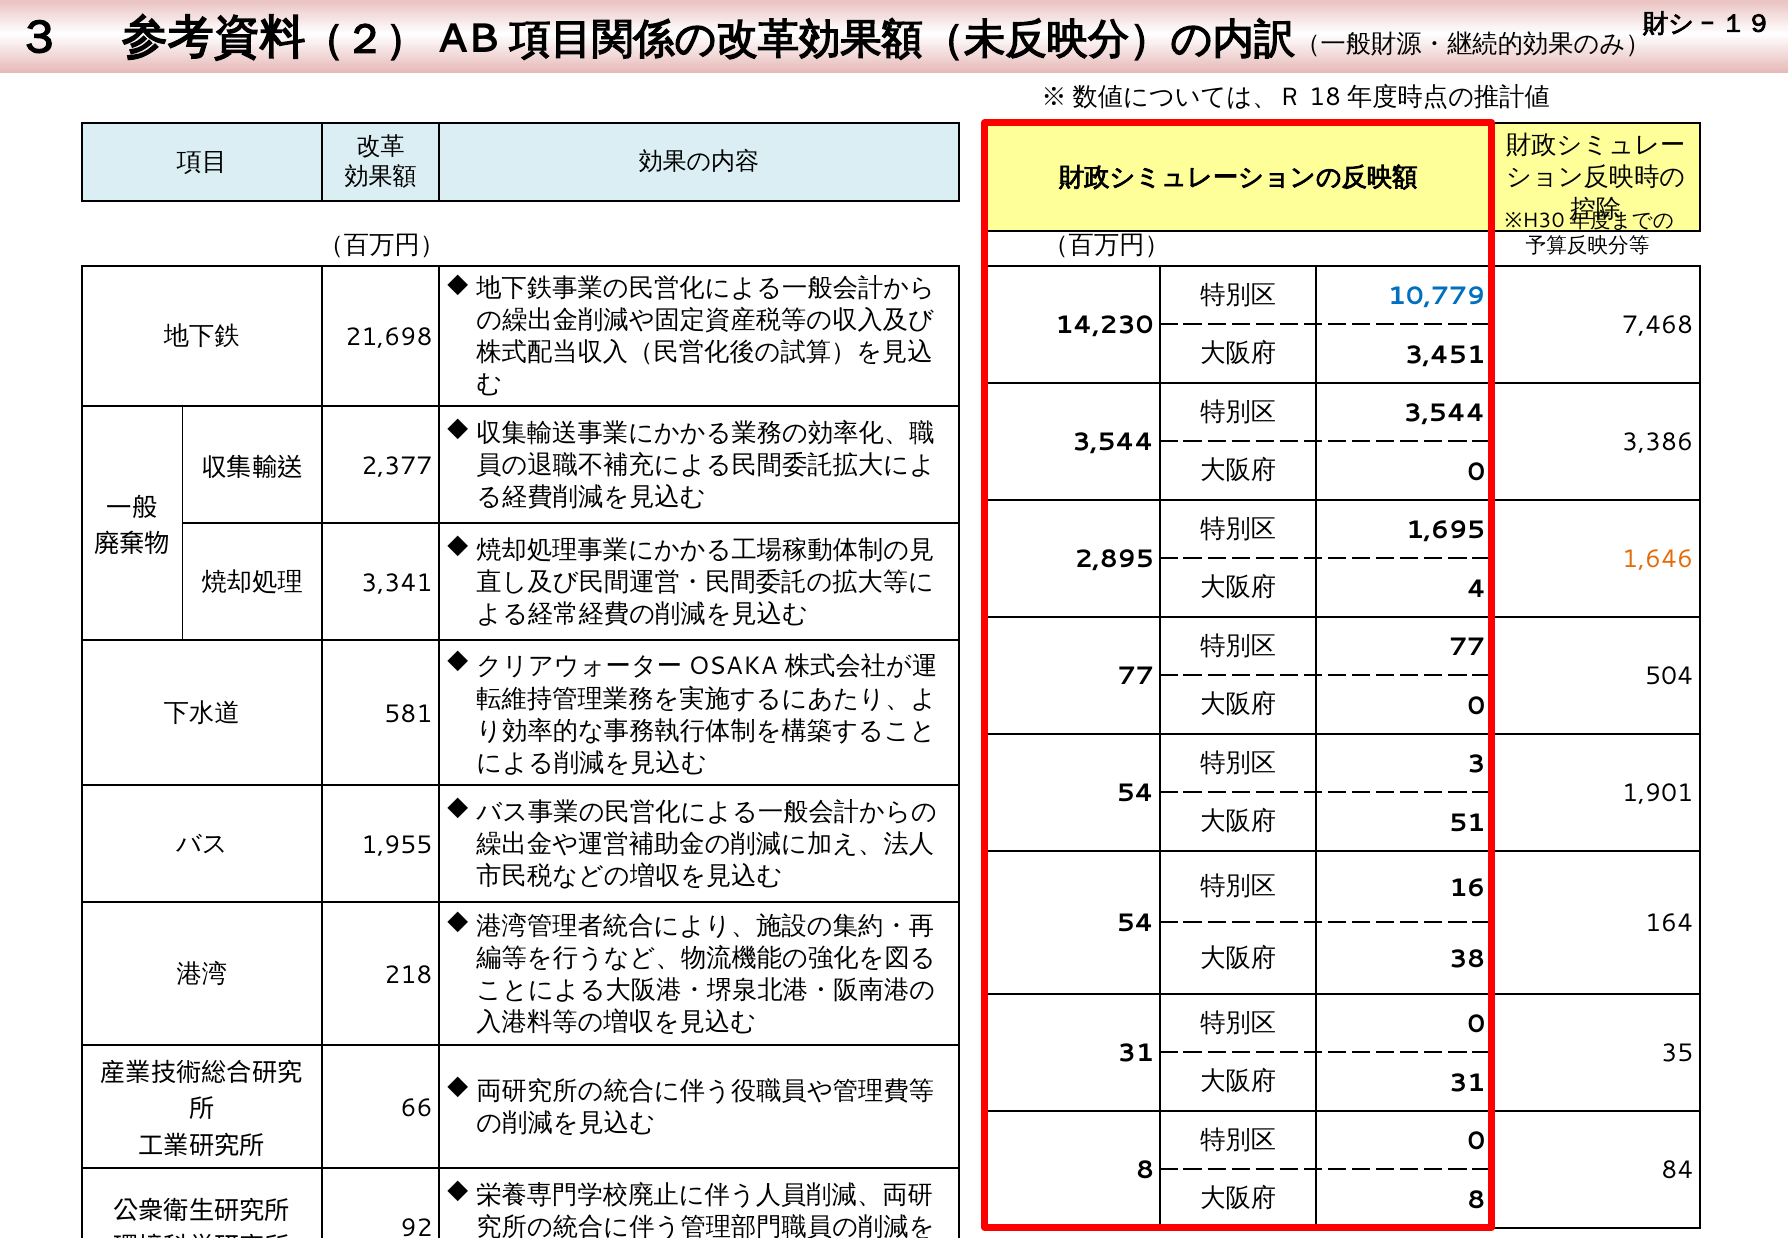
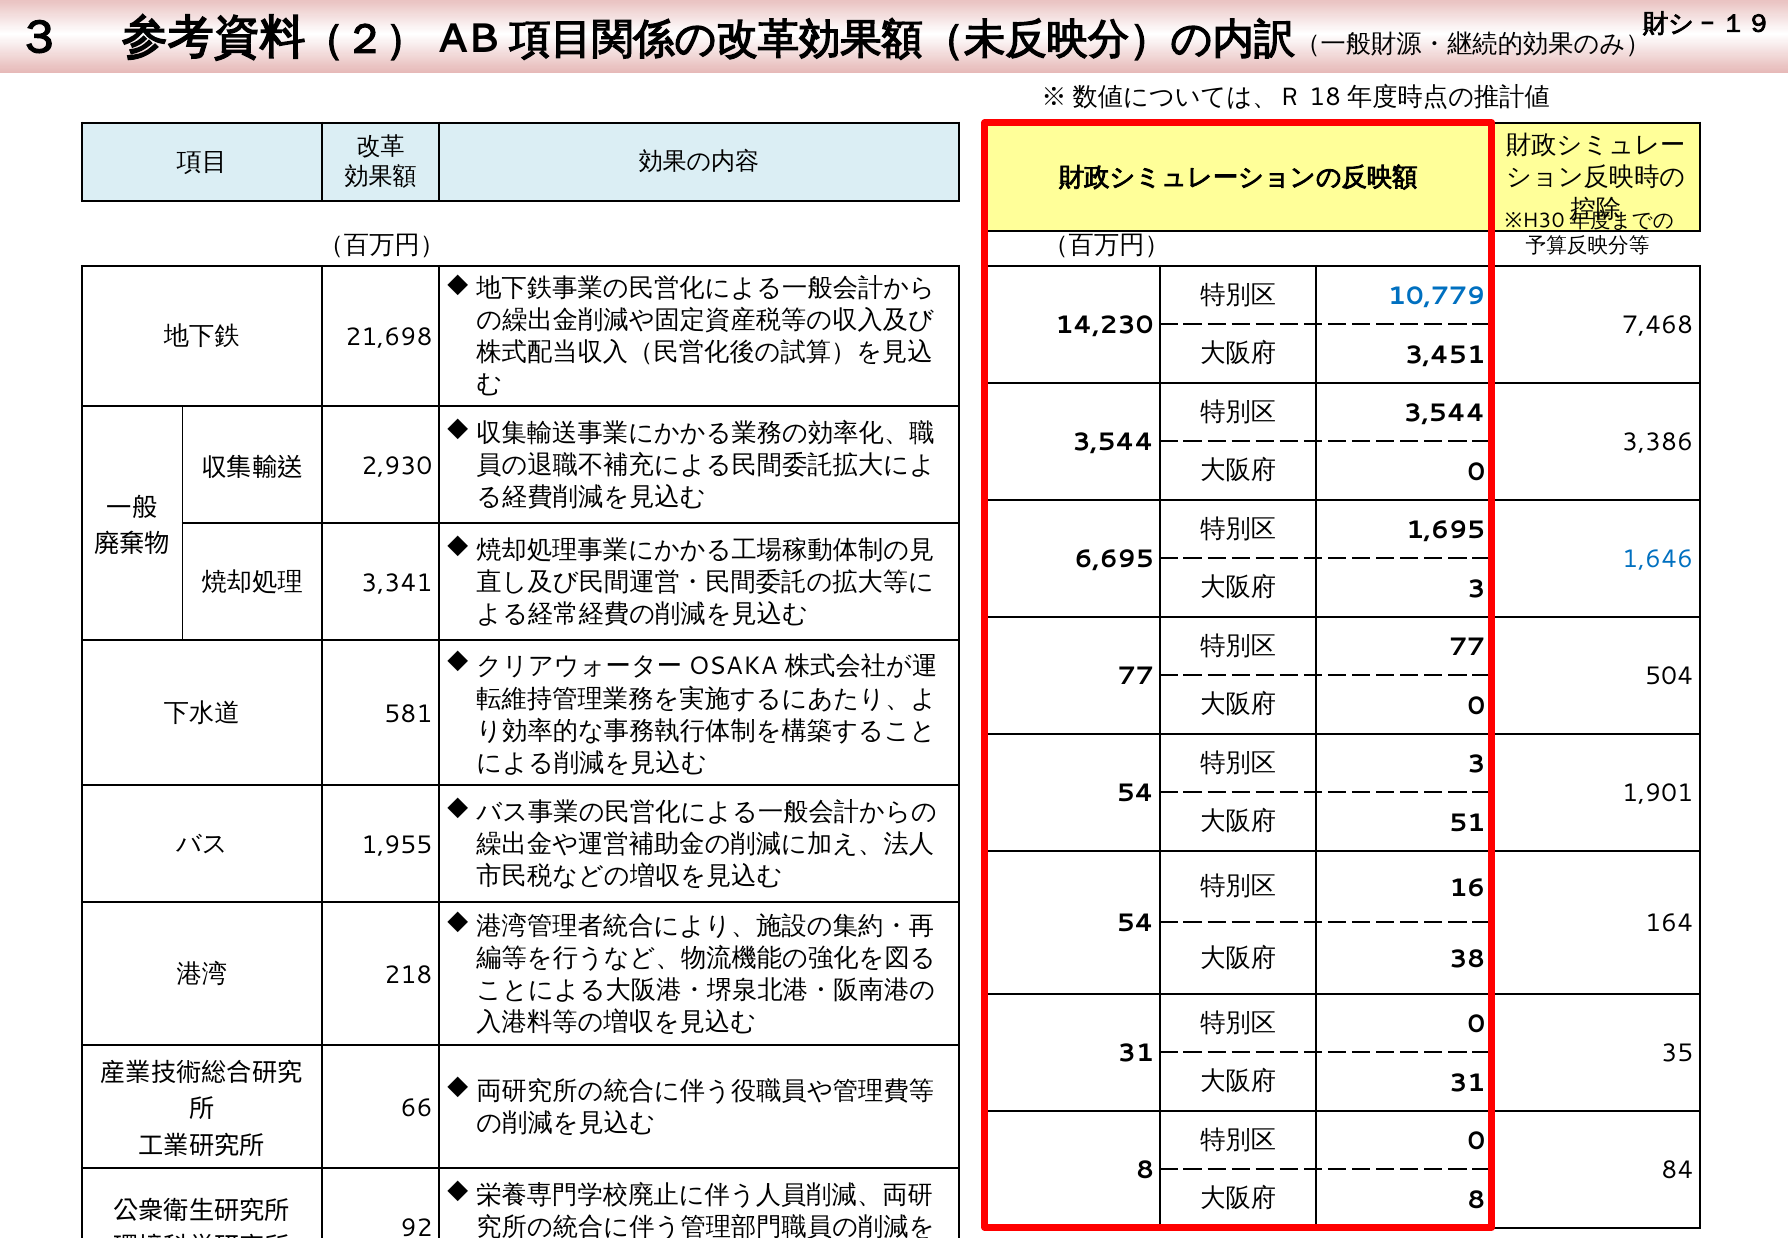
2,377: 2,377 -> 2,930
2,895: 2,895 -> 6,695
1,646 colour: orange -> blue
4 at (1477, 589): 4 -> 3
